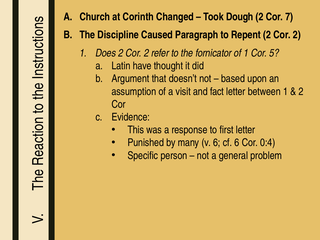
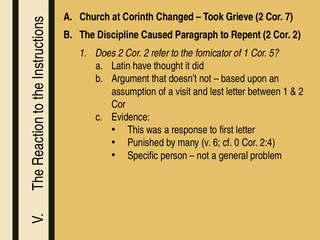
Dough: Dough -> Grieve
fact: fact -> lest
cf 6: 6 -> 0
0:4: 0:4 -> 2:4
